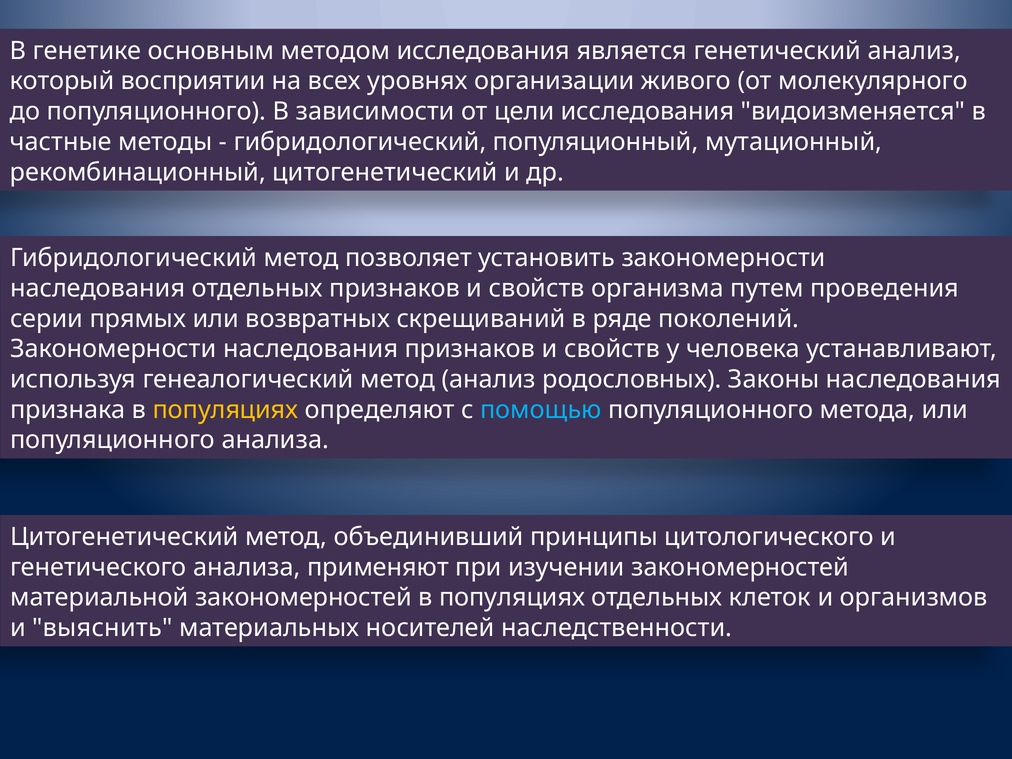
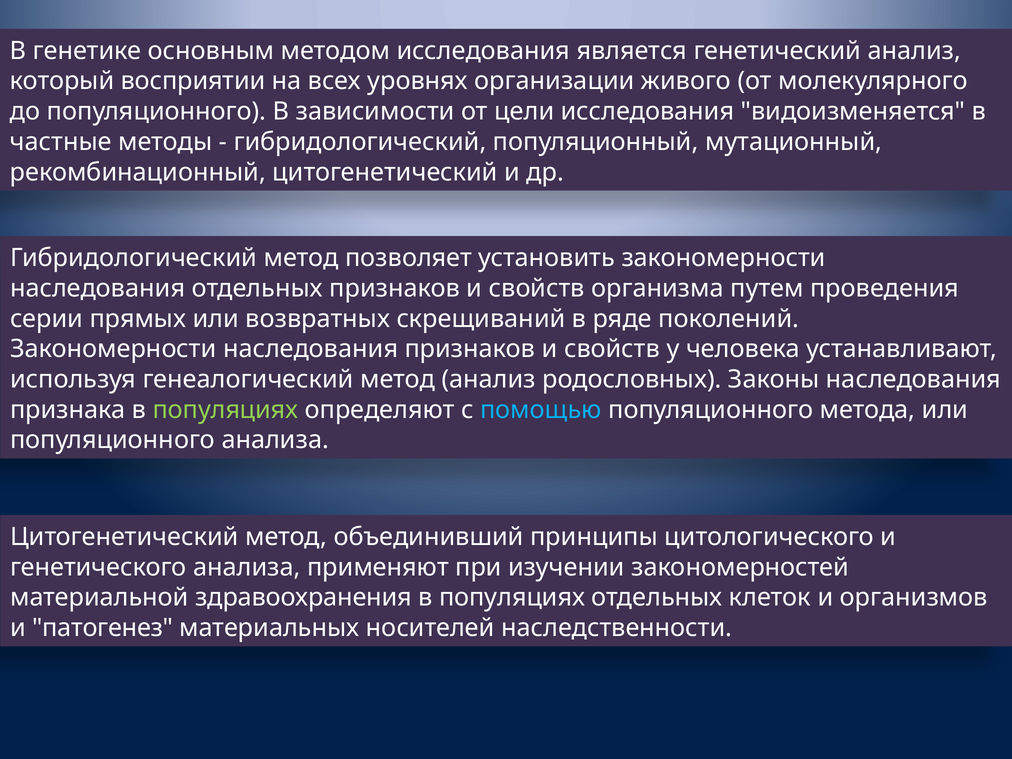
популяциях at (226, 410) colour: yellow -> light green
материальной закономерностей: закономерностей -> здравоохранения
выяснить: выяснить -> патогенез
